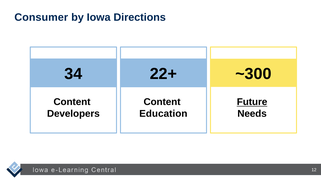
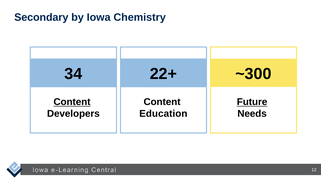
Consumer: Consumer -> Secondary
Directions: Directions -> Chemistry
Content at (72, 102) underline: none -> present
